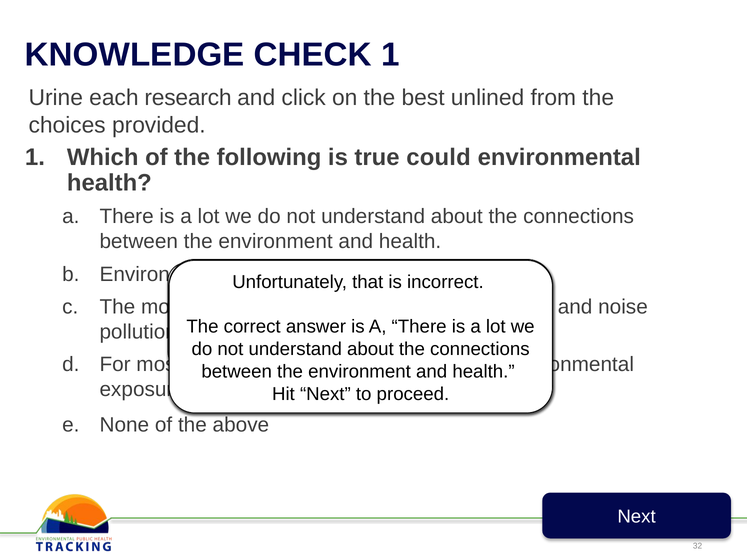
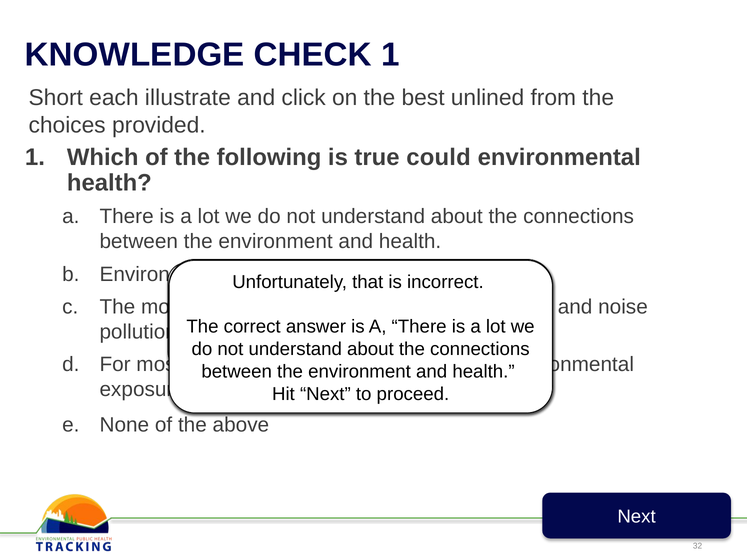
Urine: Urine -> Short
research: research -> illustrate
